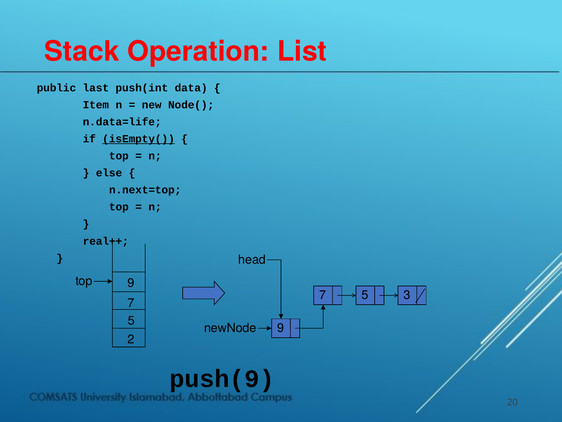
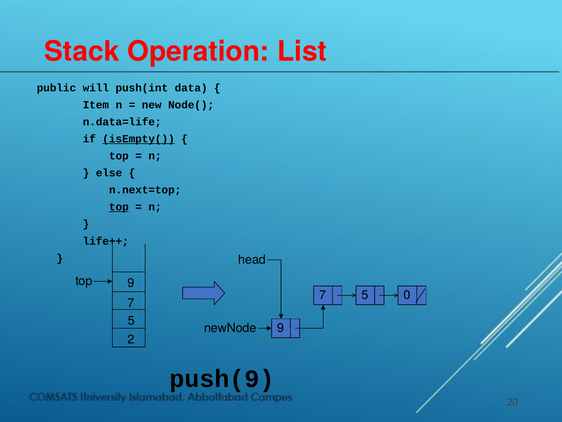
last: last -> will
top at (119, 207) underline: none -> present
real++: real++ -> life++
3: 3 -> 0
